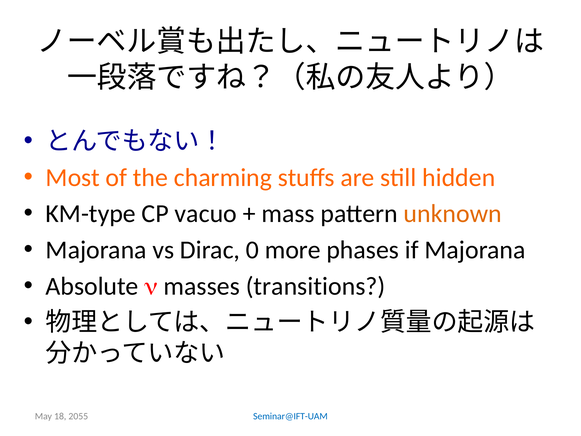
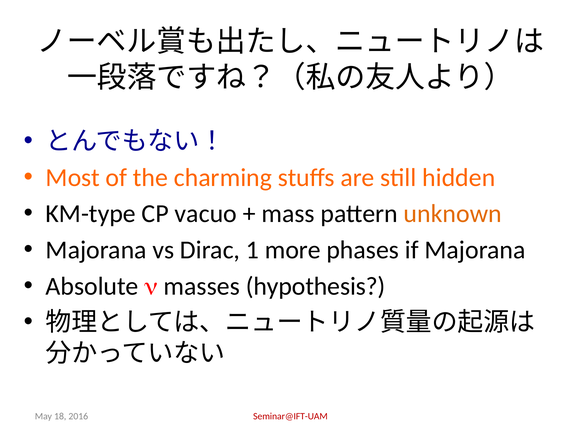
0: 0 -> 1
transitions: transitions -> hypothesis
Seminar@IFT-UAM colour: blue -> red
2055: 2055 -> 2016
